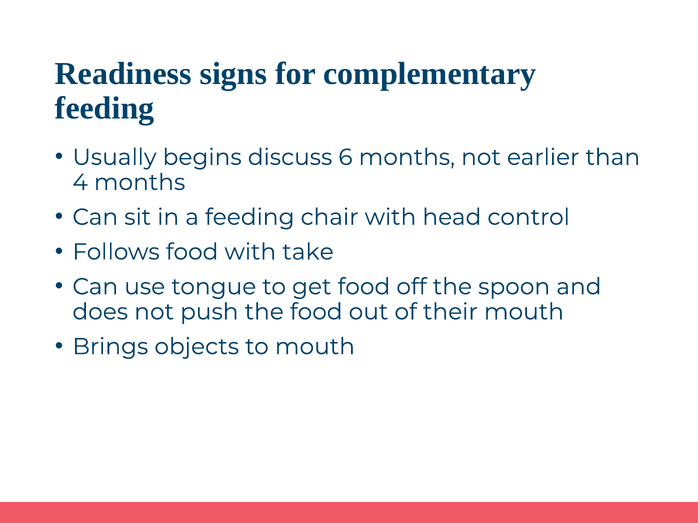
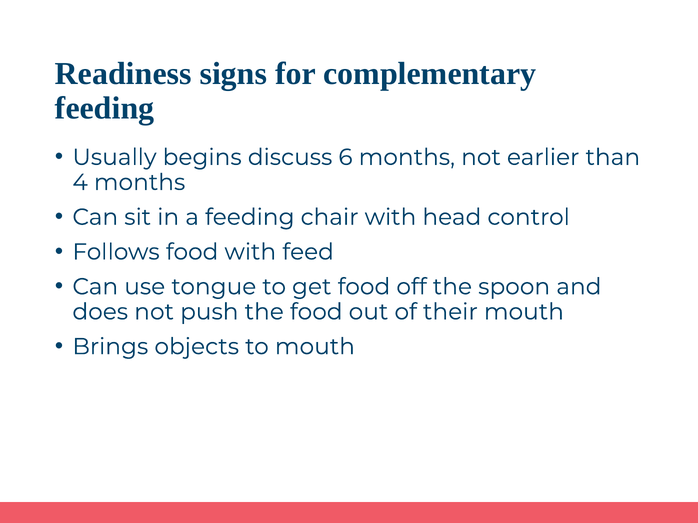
take: take -> feed
